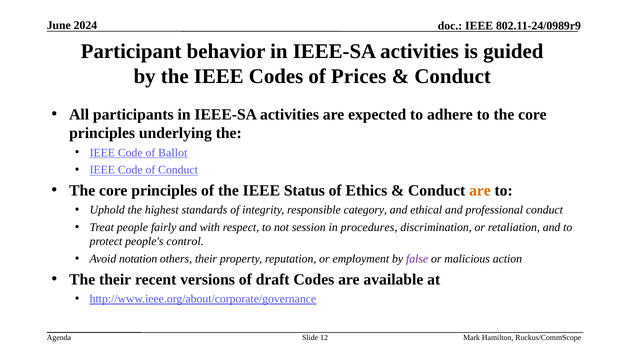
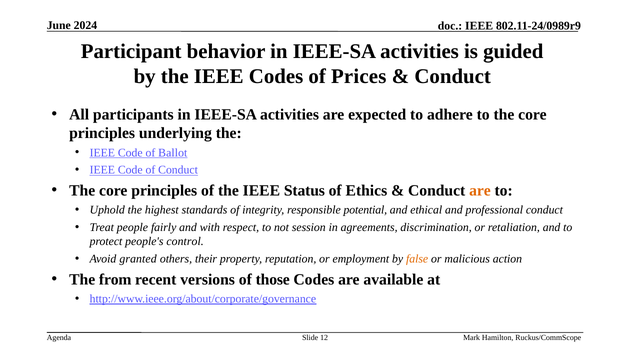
category: category -> potential
procedures: procedures -> agreements
notation: notation -> granted
false colour: purple -> orange
The their: their -> from
draft: draft -> those
